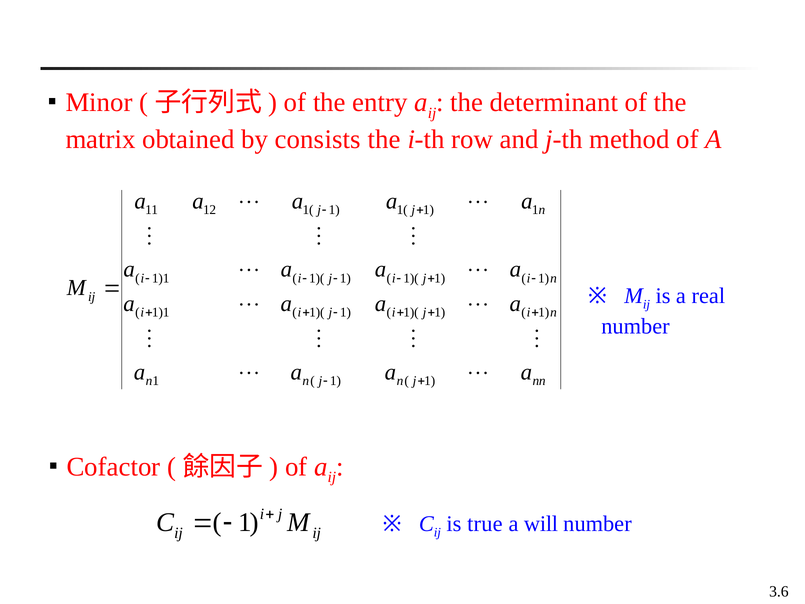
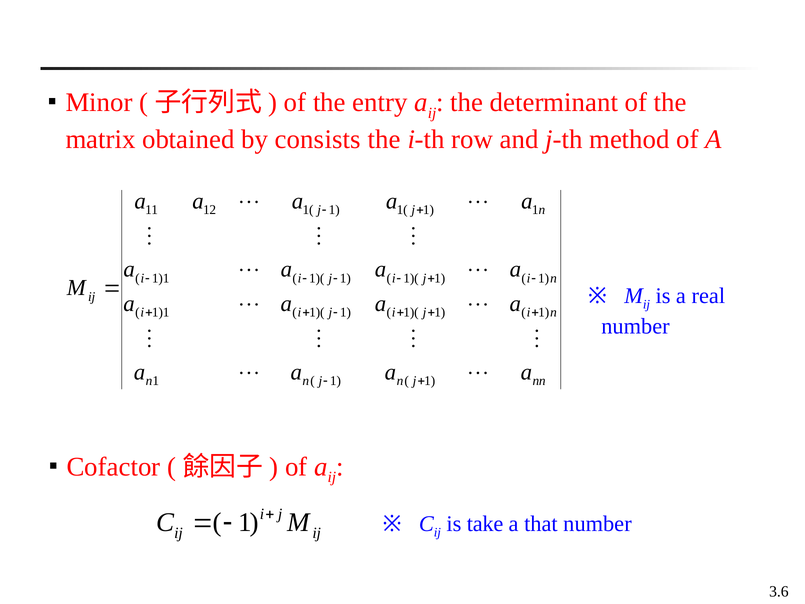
true: true -> take
will: will -> that
